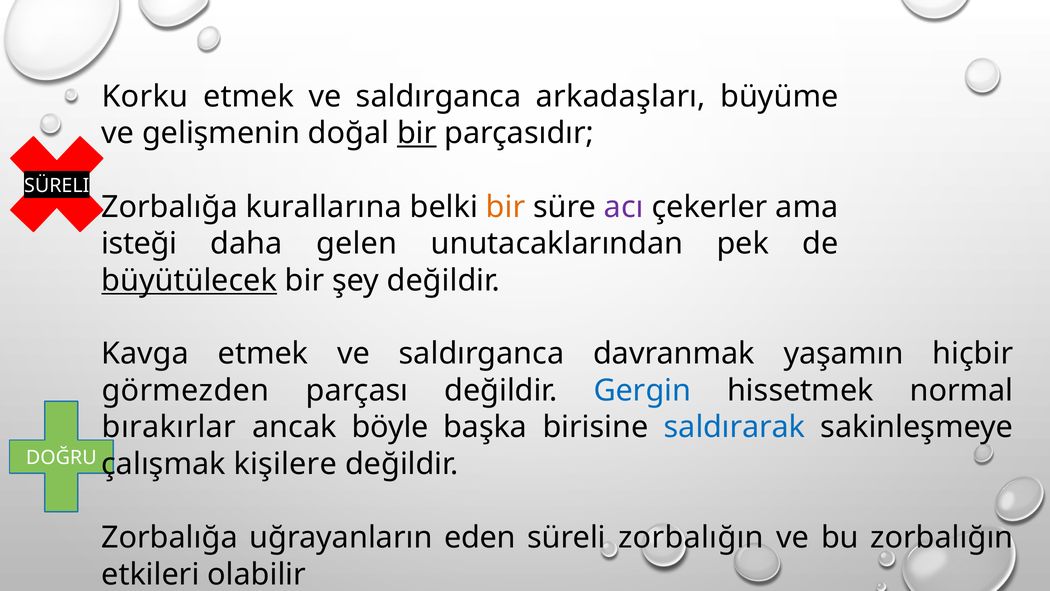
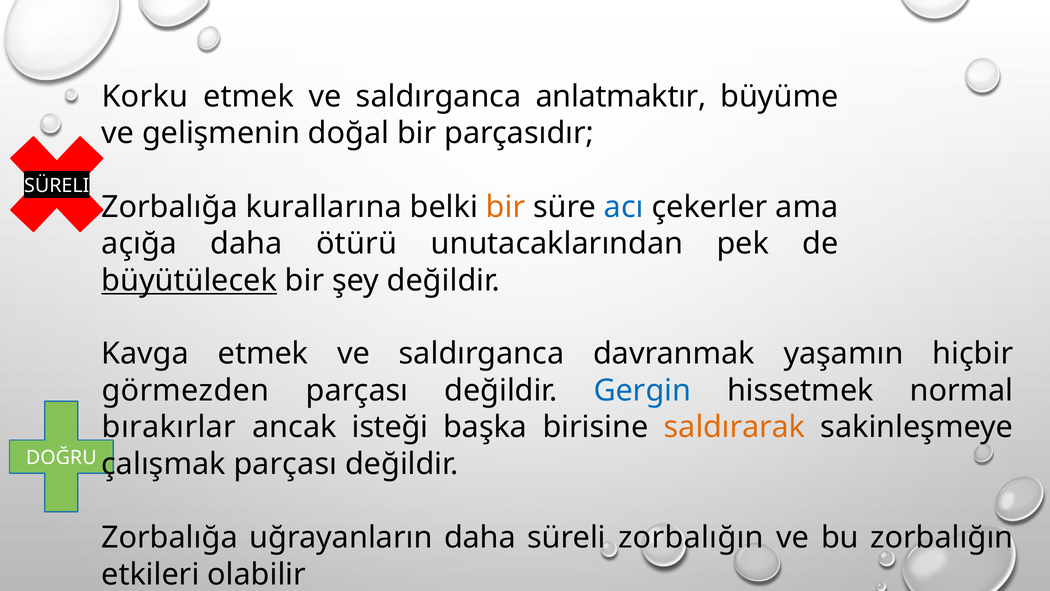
arkadaşları: arkadaşları -> anlatmaktır
bir at (417, 133) underline: present -> none
acı colour: purple -> blue
isteği: isteği -> açığa
gelen: gelen -> ötürü
böyle: böyle -> isteği
saldırarak colour: blue -> orange
çalışmak kişilere: kişilere -> parçası
uğrayanların eden: eden -> daha
